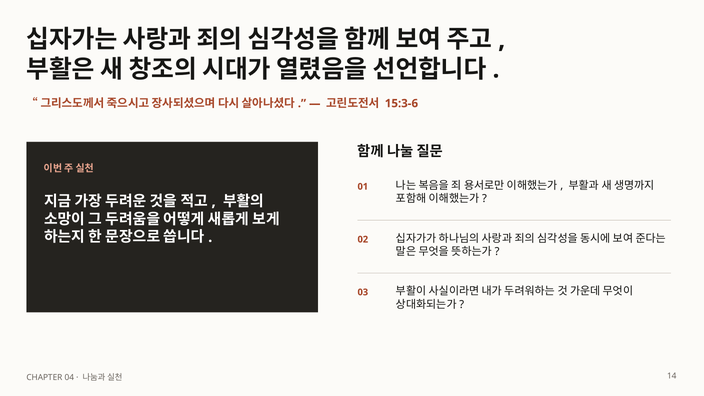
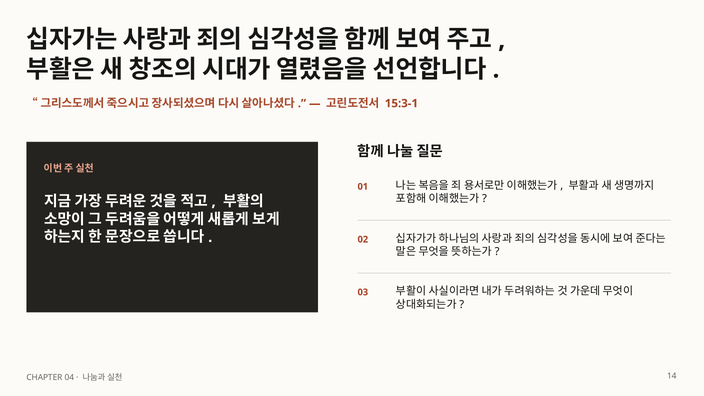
15:3-6: 15:3-6 -> 15:3-1
